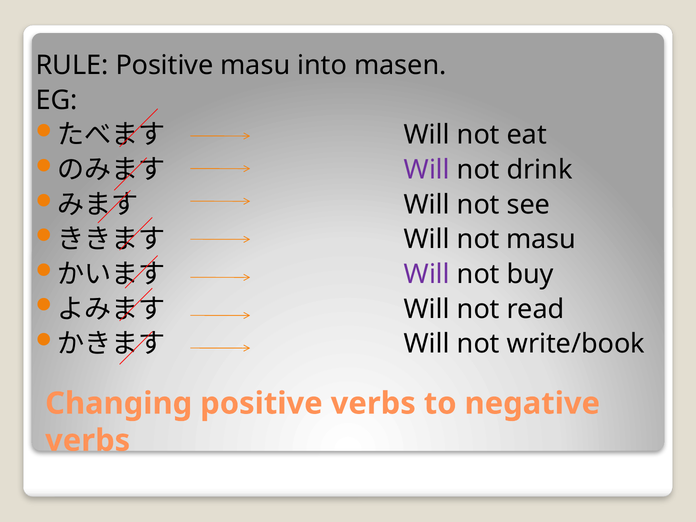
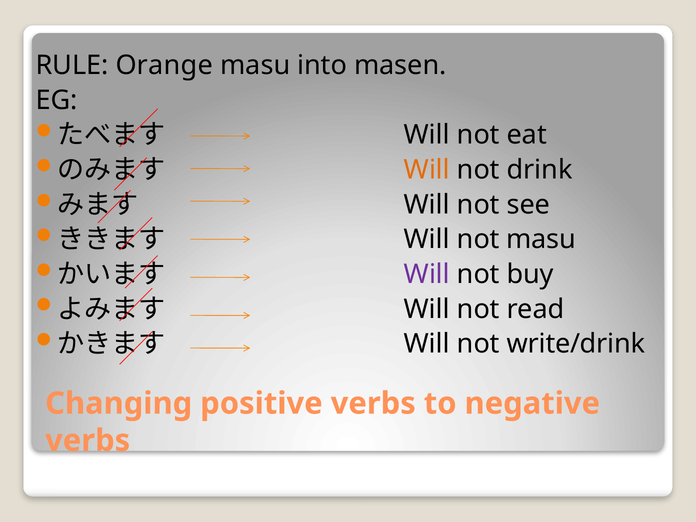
RULE Positive: Positive -> Orange
Will at (427, 170) colour: purple -> orange
write/book: write/book -> write/drink
